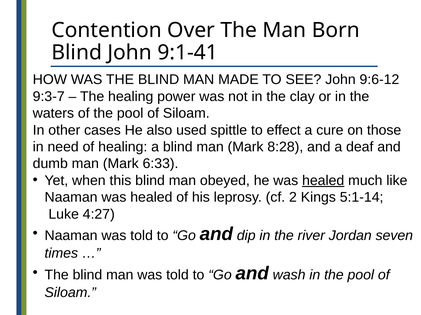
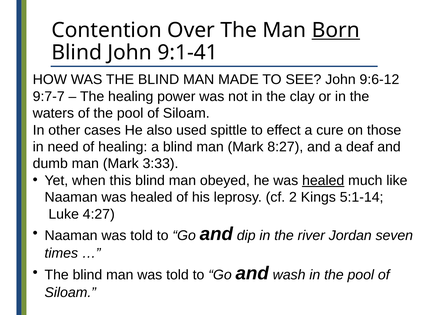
Born underline: none -> present
9:3-7: 9:3-7 -> 9:7-7
8:28: 8:28 -> 8:27
6:33: 6:33 -> 3:33
